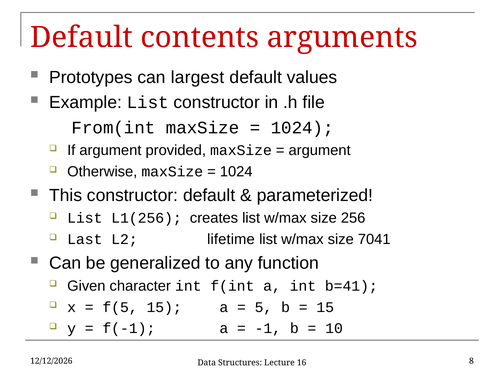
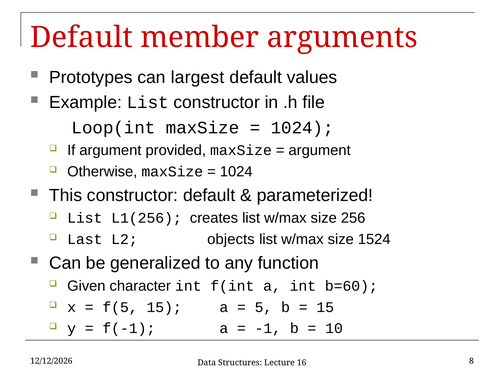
contents: contents -> member
From(int: From(int -> Loop(int
lifetime: lifetime -> objects
7041: 7041 -> 1524
b=41: b=41 -> b=60
